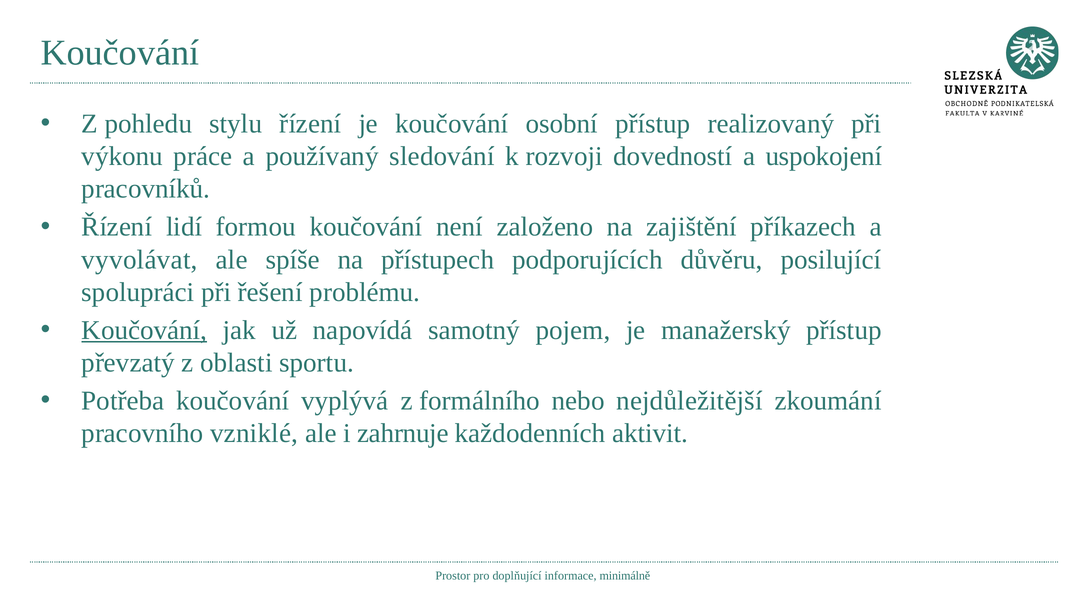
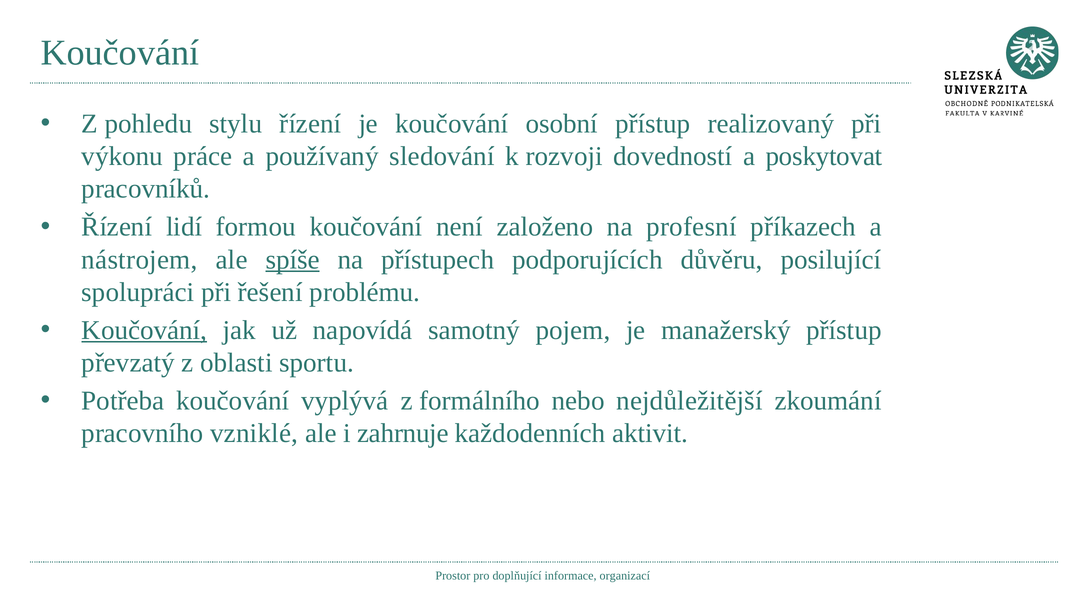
uspokojení: uspokojení -> poskytovat
zajištění: zajištění -> profesní
vyvolávat: vyvolávat -> nástrojem
spíše underline: none -> present
minimálně: minimálně -> organizací
